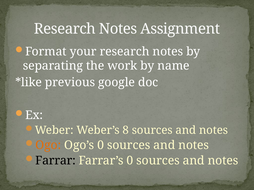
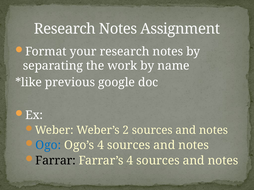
8: 8 -> 2
Ogo colour: orange -> blue
Ogo’s 0: 0 -> 4
Farrar’s 0: 0 -> 4
